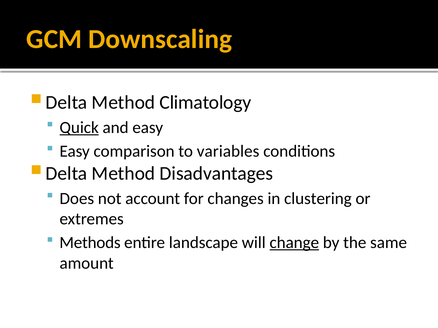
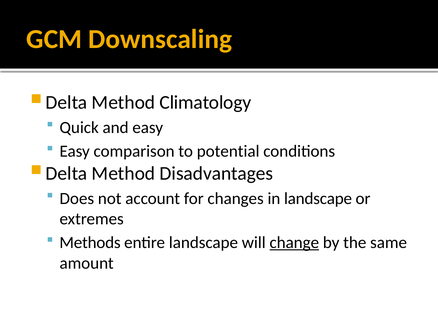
Quick underline: present -> none
variables: variables -> potential
in clustering: clustering -> landscape
